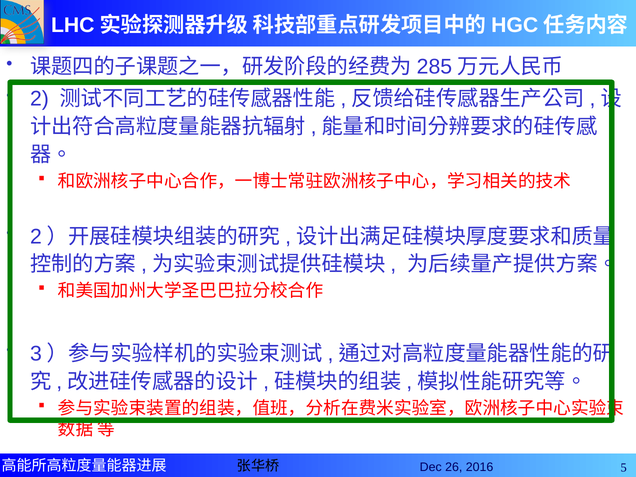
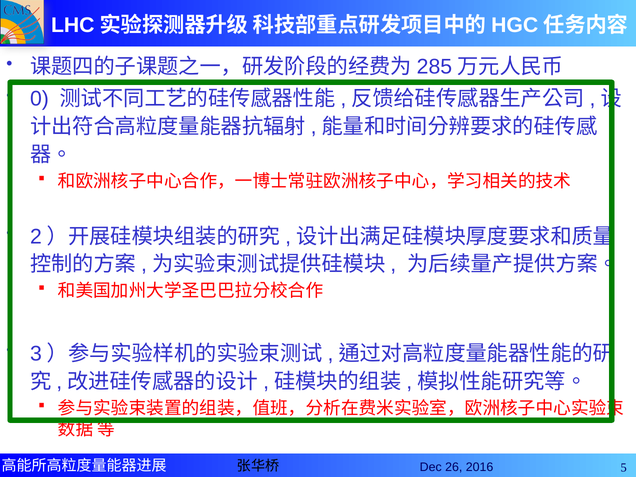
2: 2 -> 0
